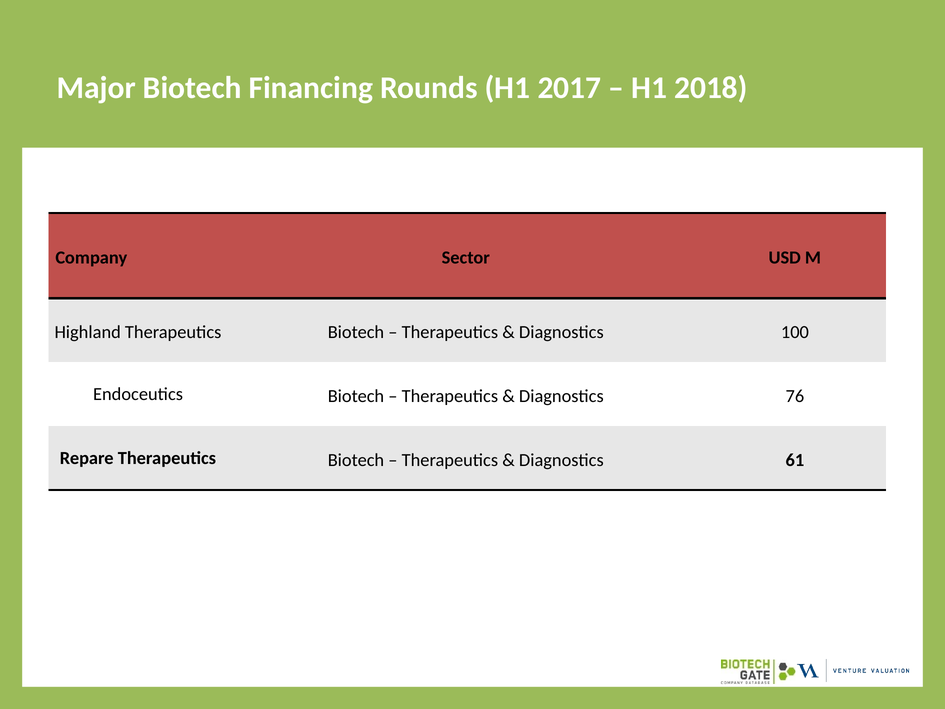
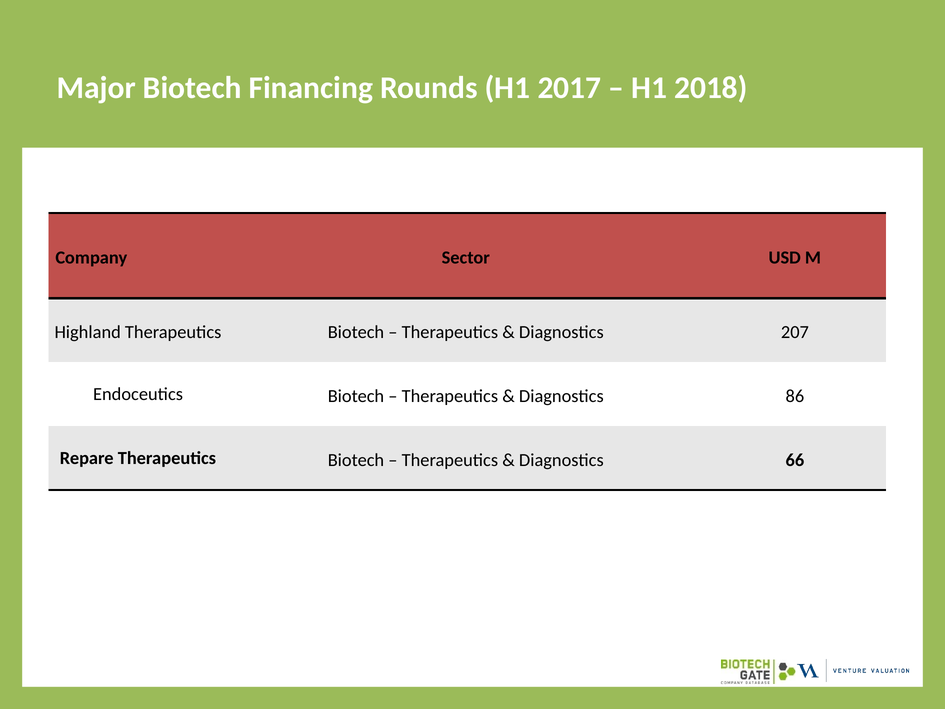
100: 100 -> 207
76: 76 -> 86
61: 61 -> 66
